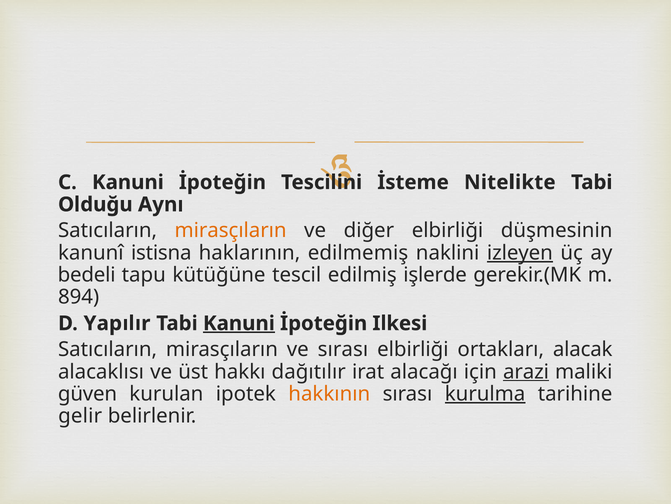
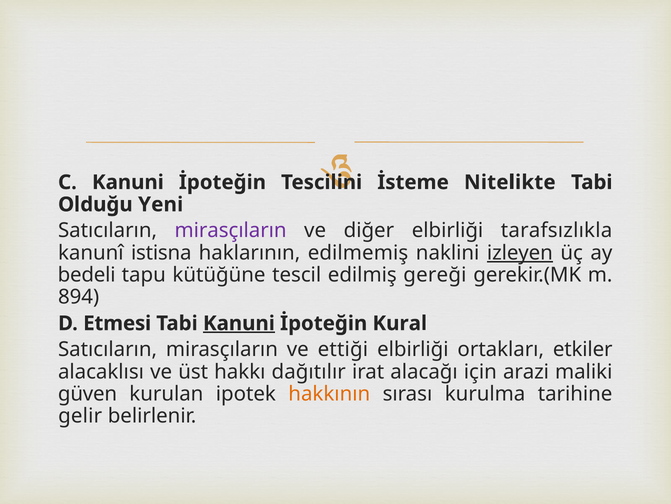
Aynı: Aynı -> Yeni
mirasçıların at (231, 230) colour: orange -> purple
düşmesinin: düşmesinin -> tarafsızlıkla
işlerde: işlerde -> gereği
Yapılır: Yapılır -> Etmesi
Ilkesi: Ilkesi -> Kural
ve sırası: sırası -> ettiği
alacak: alacak -> etkiler
arazi underline: present -> none
kurulma underline: present -> none
